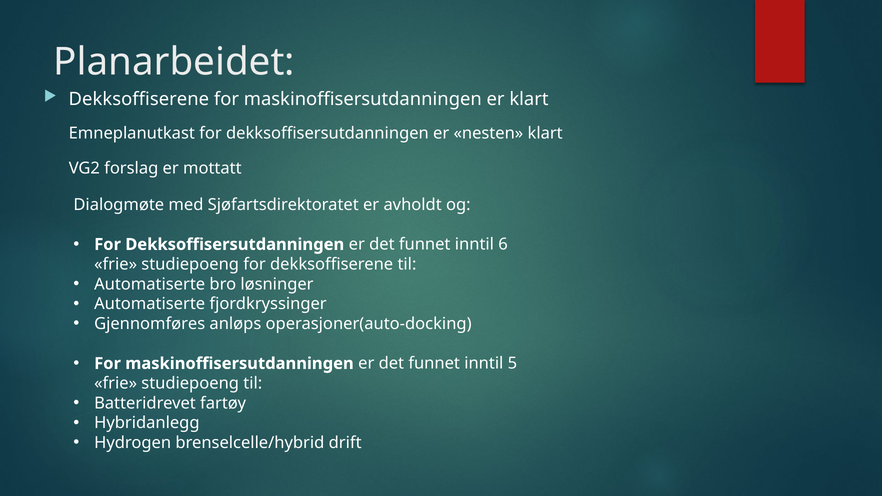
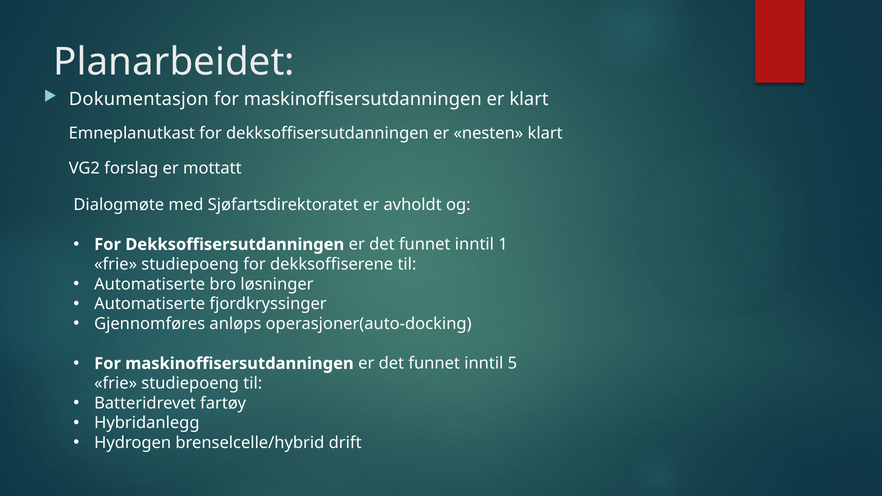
Dekksoffiserene at (139, 99): Dekksoffiserene -> Dokumentasjon
6: 6 -> 1
